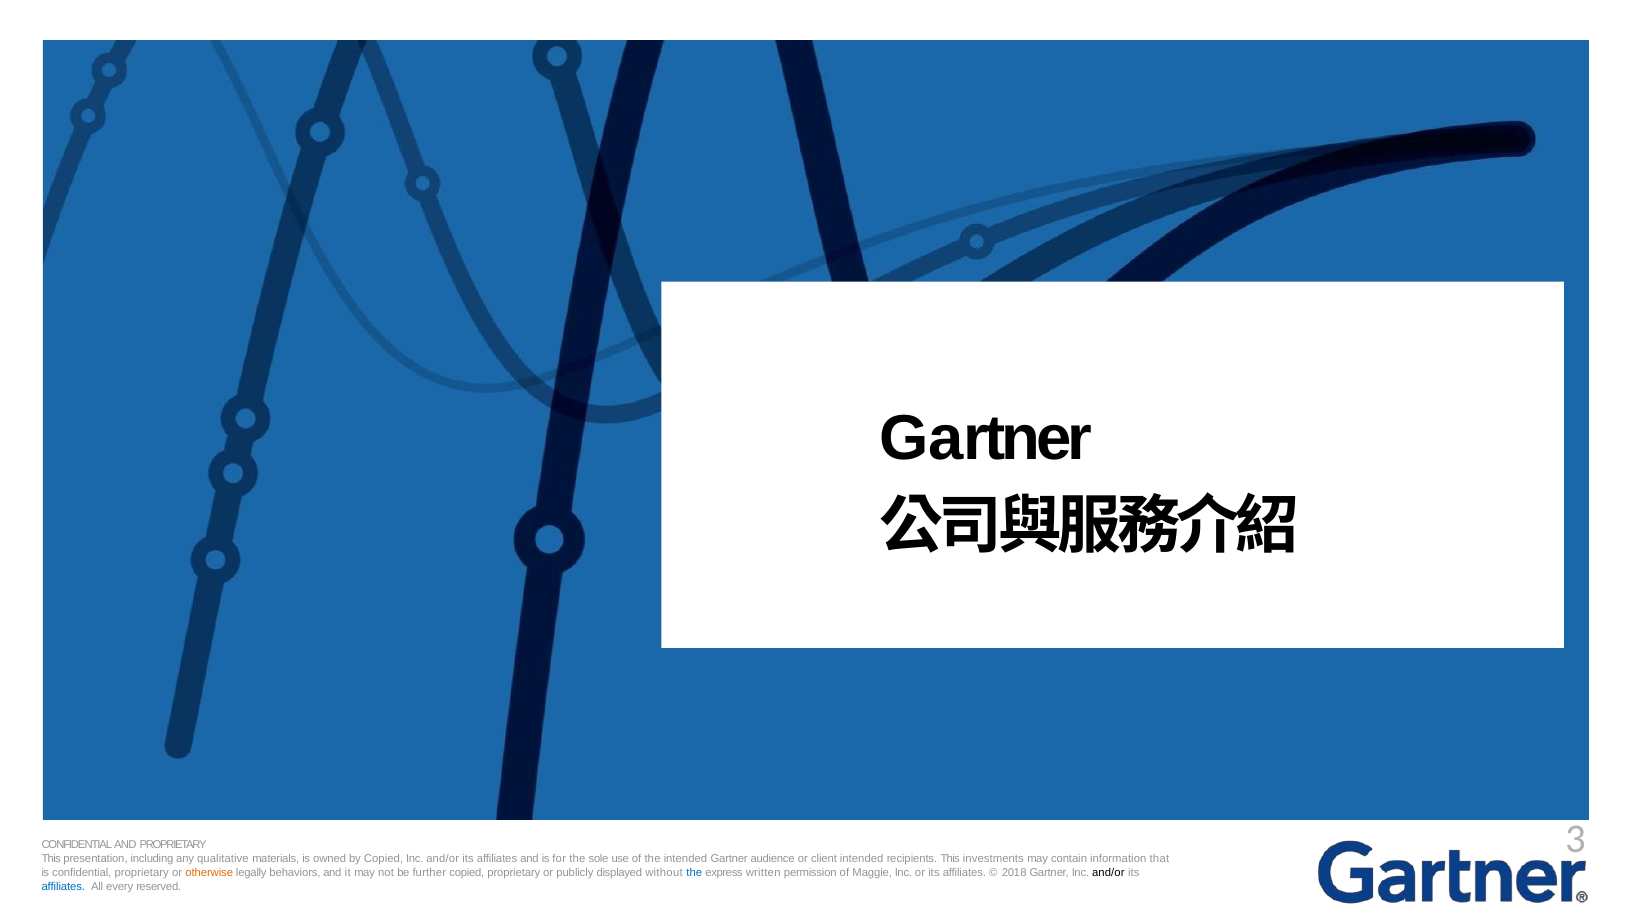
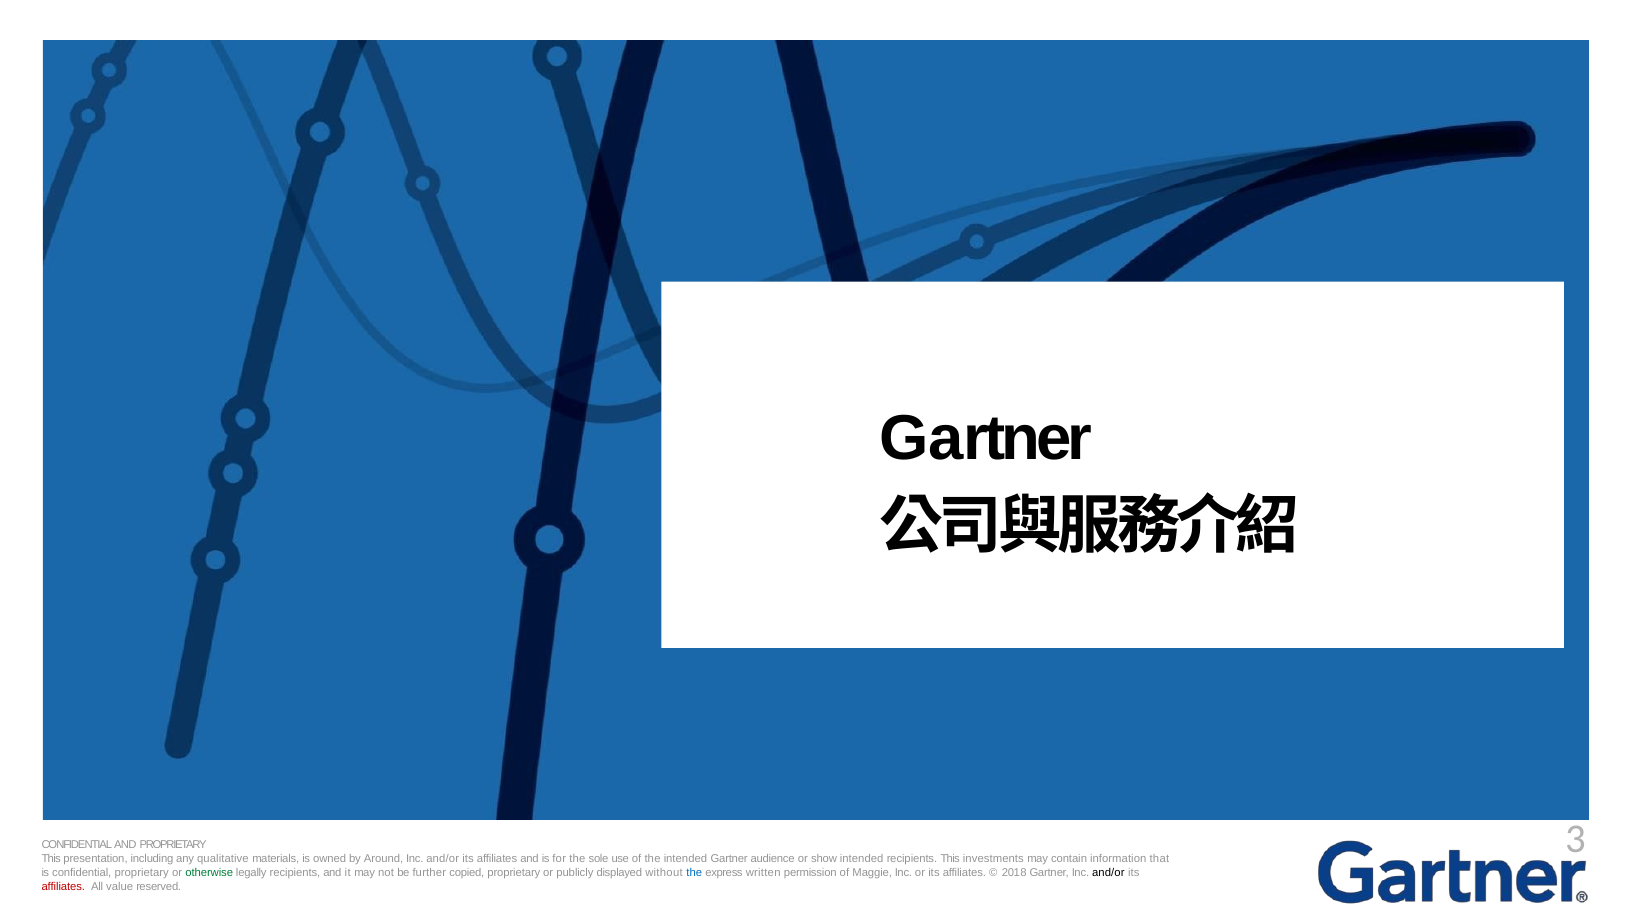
by Copied: Copied -> Around
client: client -> show
otherwise colour: orange -> green
legally behaviors: behaviors -> recipients
affiliates at (63, 887) colour: blue -> red
every: every -> value
